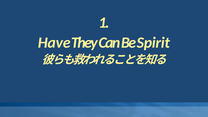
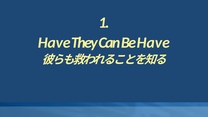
Be Spirit: Spirit -> Have
